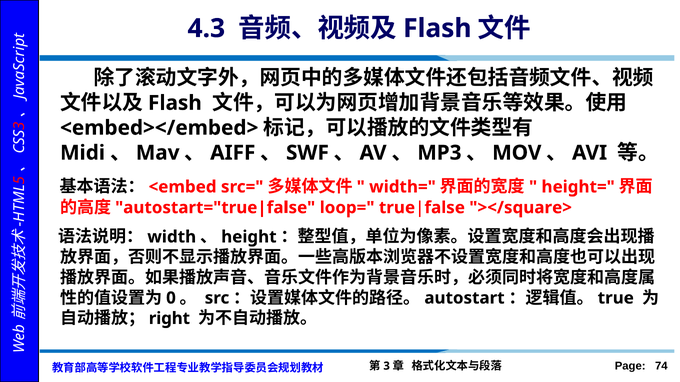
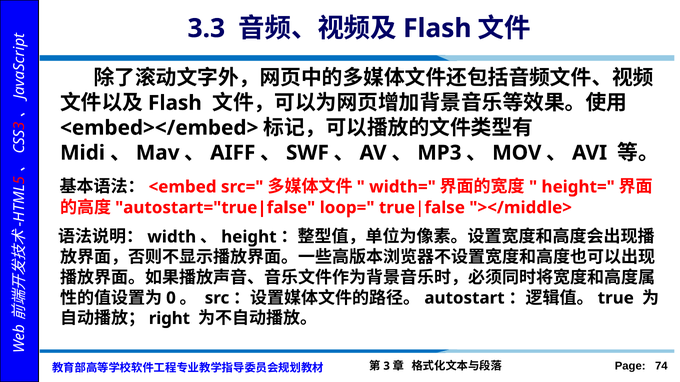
4.3: 4.3 -> 3.3
></square>: ></square> -> ></middle>
